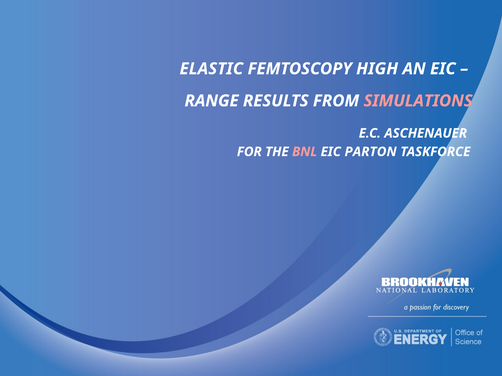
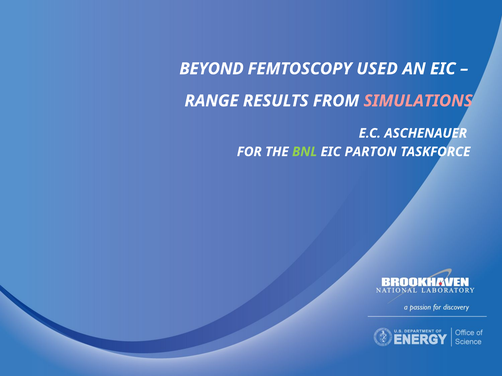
ELASTIC: ELASTIC -> BEYOND
HIGH: HIGH -> USED
BNL colour: pink -> light green
